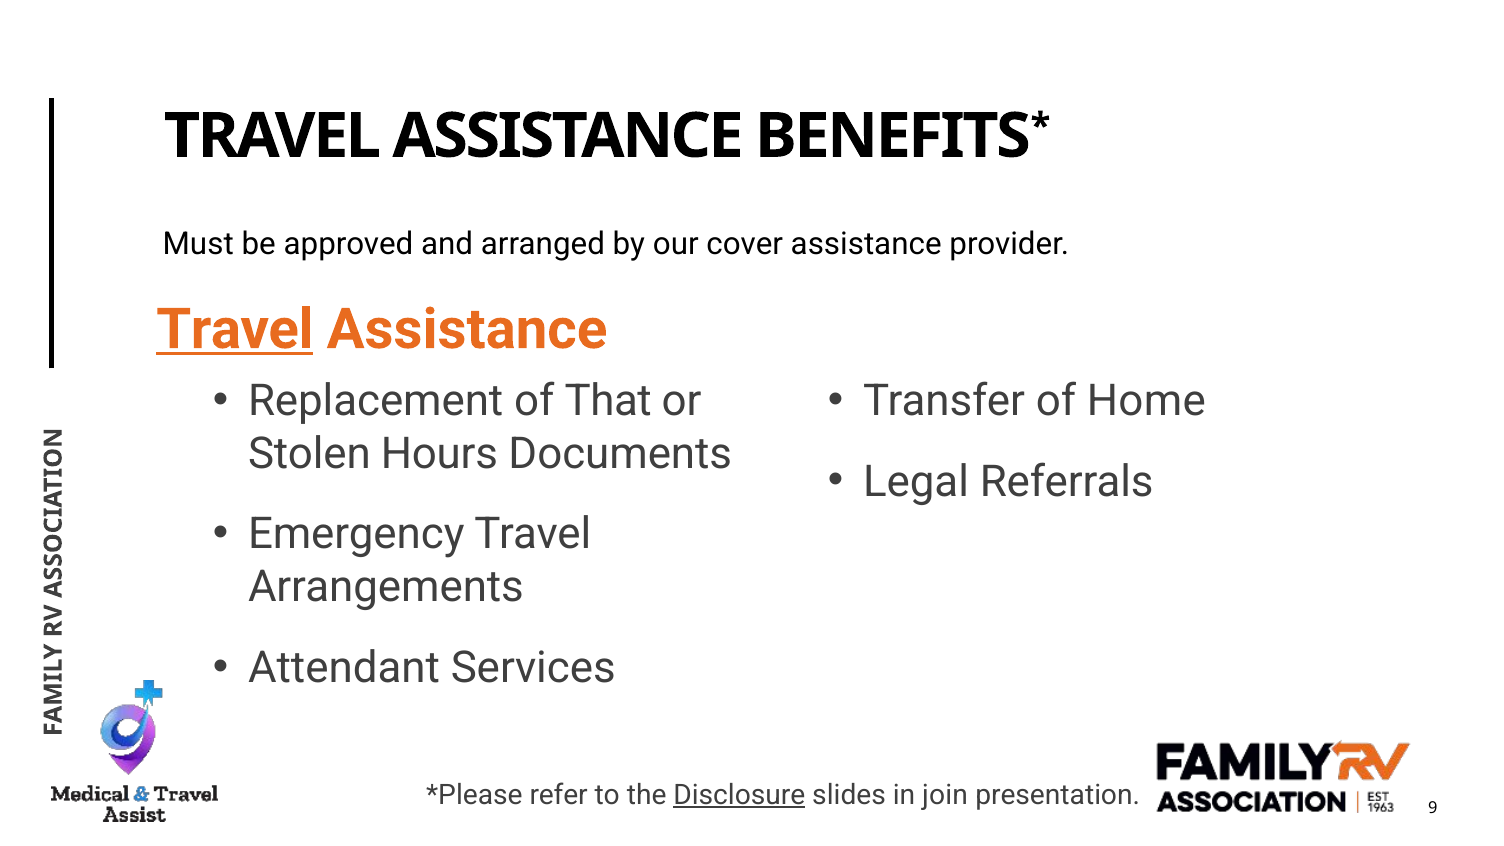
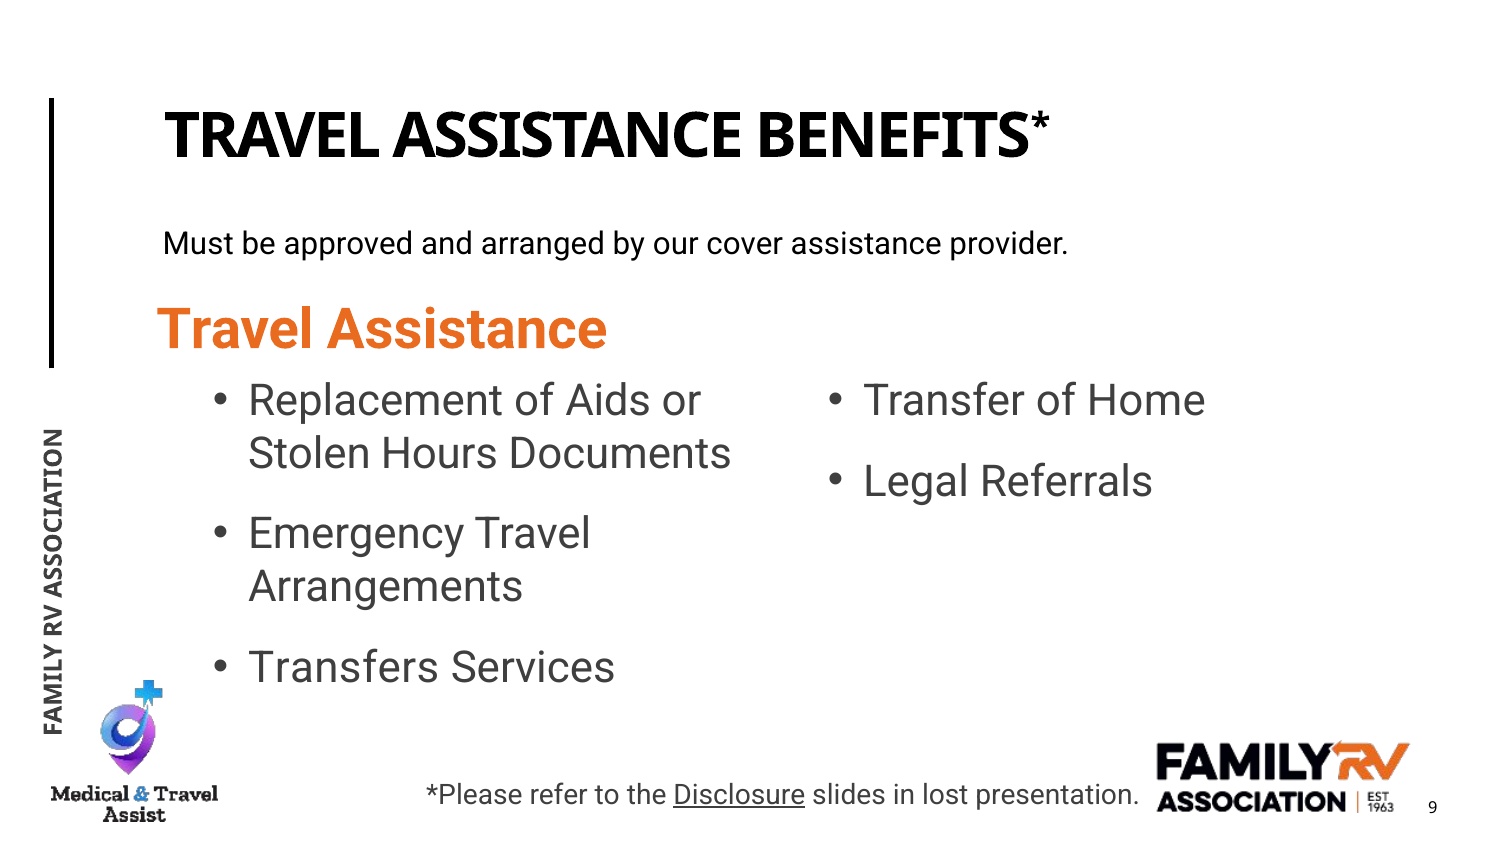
Travel at (235, 329) underline: present -> none
That: That -> Aids
Attendant: Attendant -> Transfers
join: join -> lost
